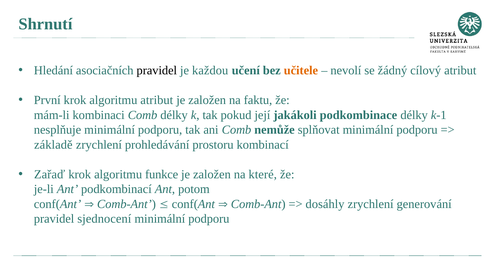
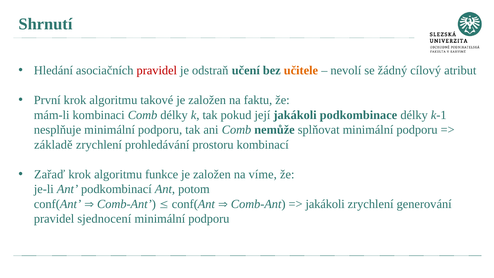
pravidel at (157, 71) colour: black -> red
každou: každou -> odstraň
algoritmu atribut: atribut -> takové
které: které -> víme
dosáhly at (325, 204): dosáhly -> jakákoli
